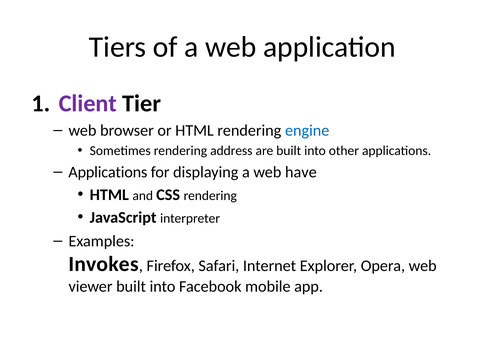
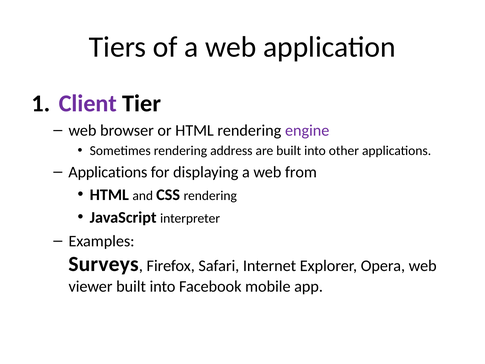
engine colour: blue -> purple
have: have -> from
Invokes: Invokes -> Surveys
